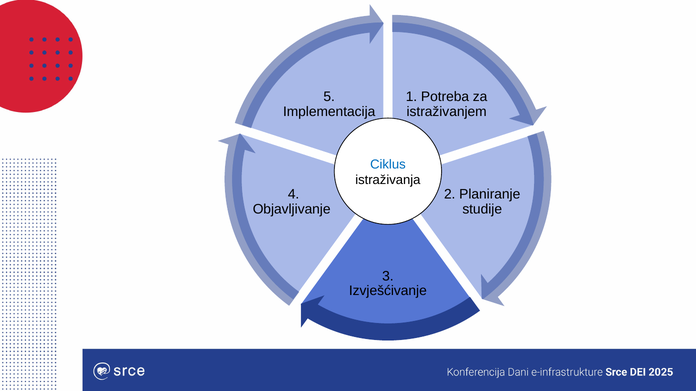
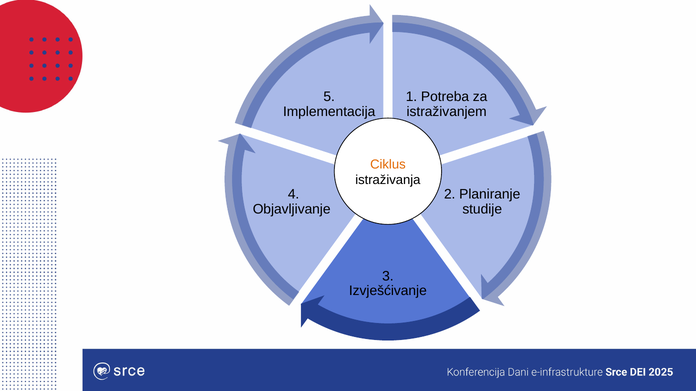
Ciklus colour: blue -> orange
